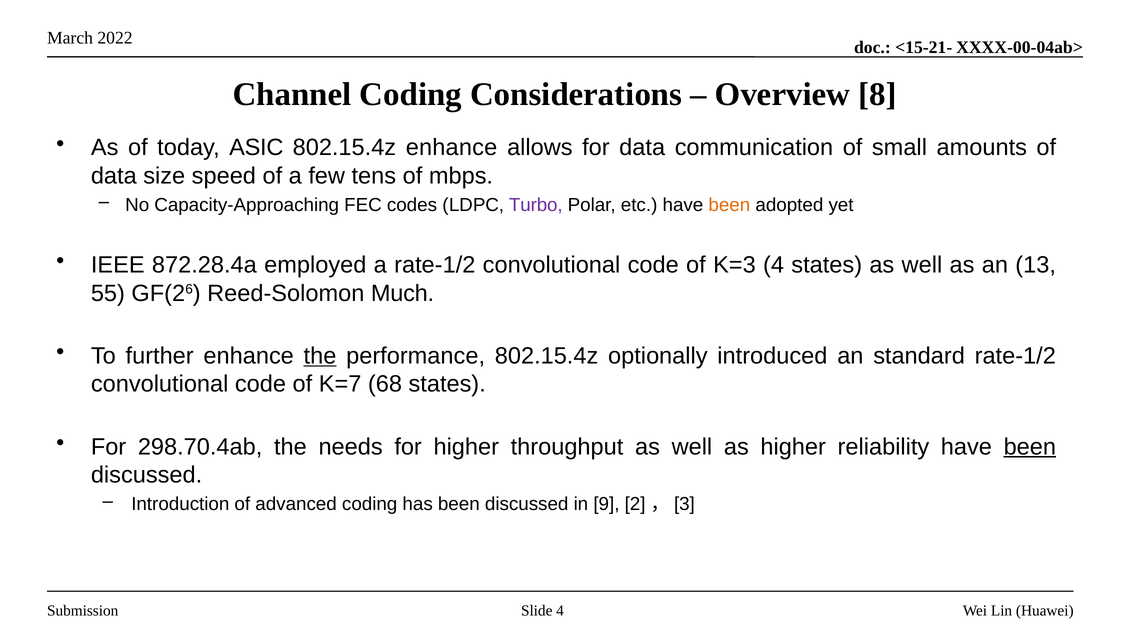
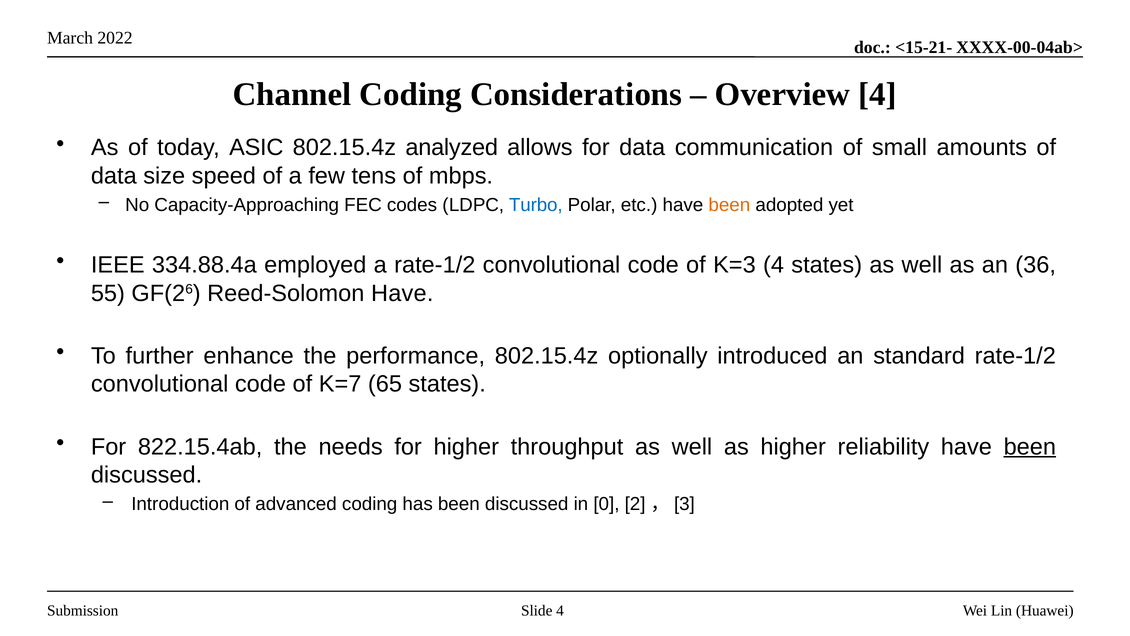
Overview 8: 8 -> 4
802.15.4z enhance: enhance -> analyzed
Turbo colour: purple -> blue
872.28.4a: 872.28.4a -> 334.88.4a
13: 13 -> 36
Reed-Solomon Much: Much -> Have
the at (320, 356) underline: present -> none
68: 68 -> 65
298.70.4ab: 298.70.4ab -> 822.15.4ab
9: 9 -> 0
